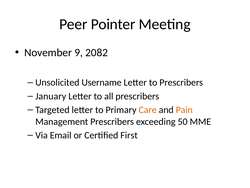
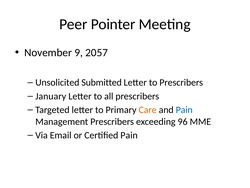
2082: 2082 -> 2057
Username: Username -> Submitted
Pain at (184, 110) colour: orange -> blue
50: 50 -> 96
Certified First: First -> Pain
